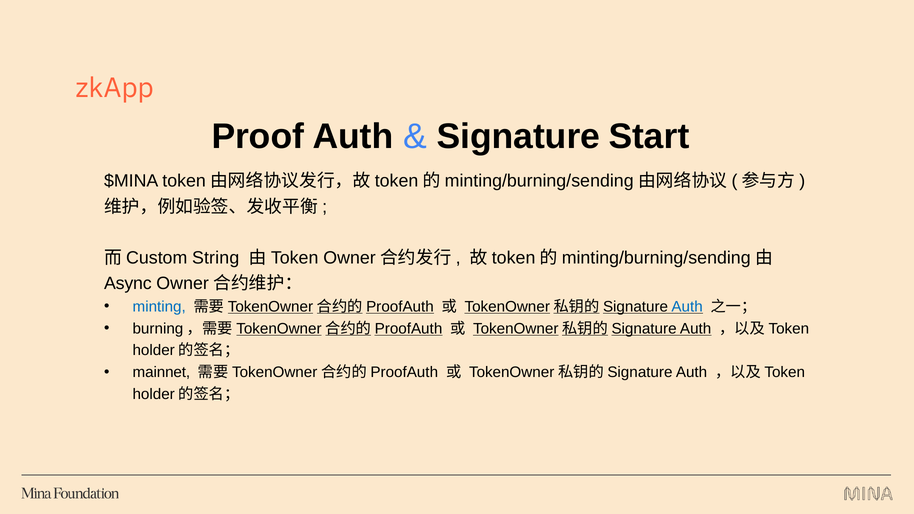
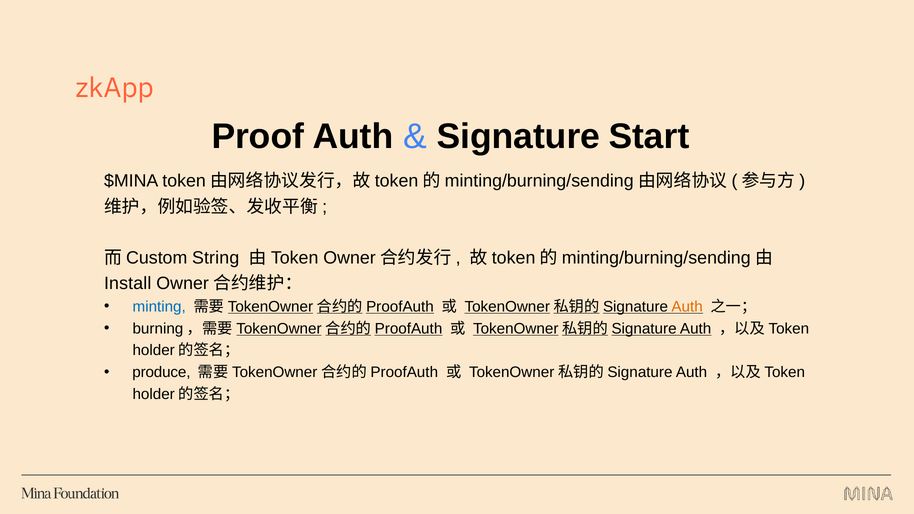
Async: Async -> Install
Auth at (687, 307) colour: blue -> orange
mainnet: mainnet -> produce
